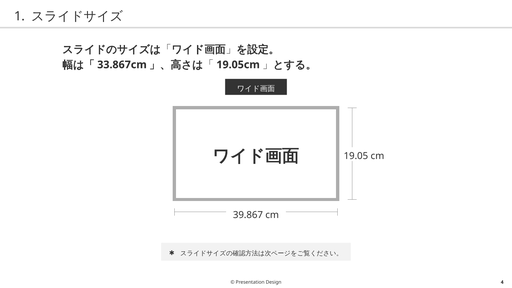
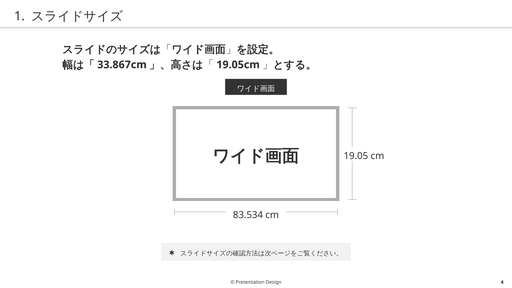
39.867: 39.867 -> 83.534
